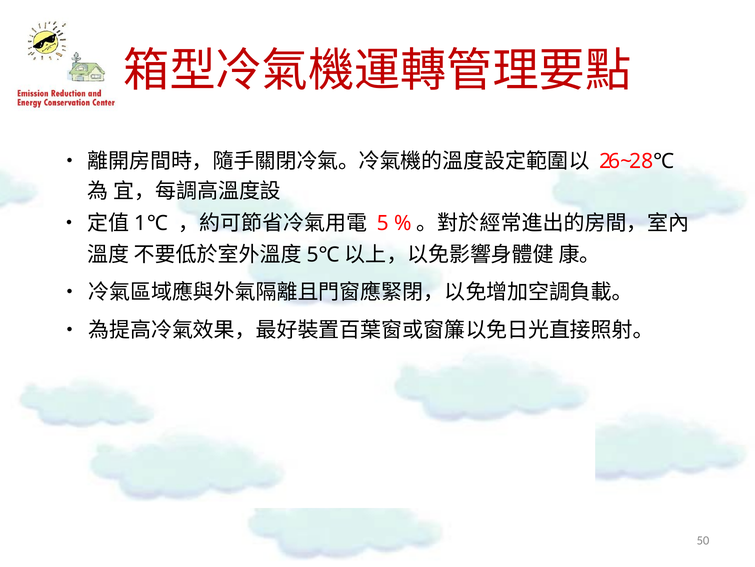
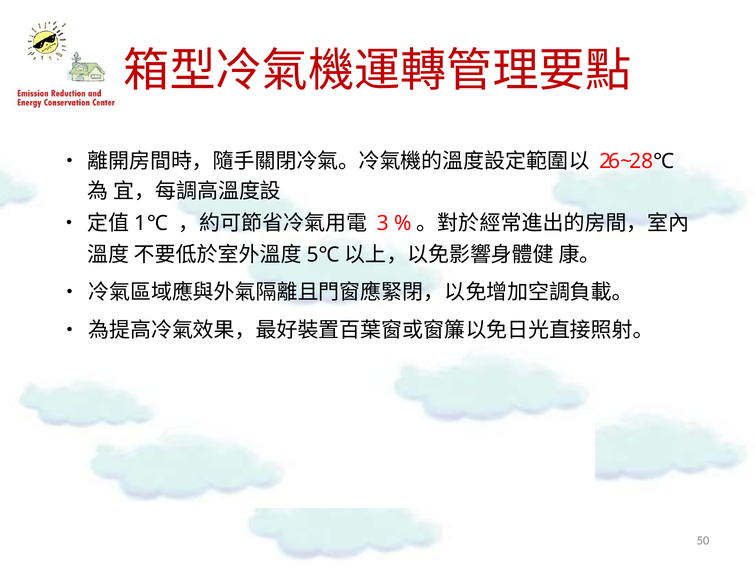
5: 5 -> 3
